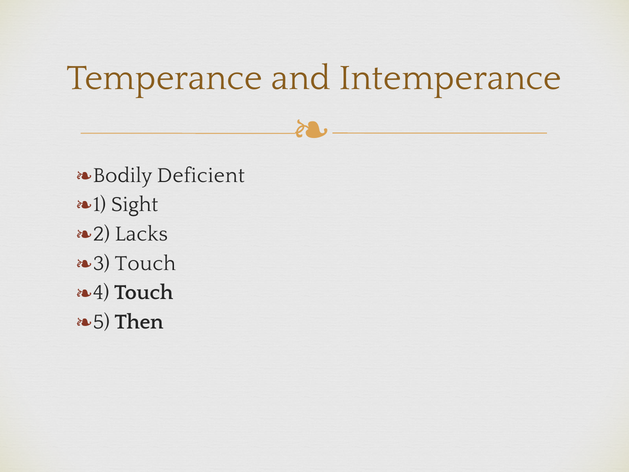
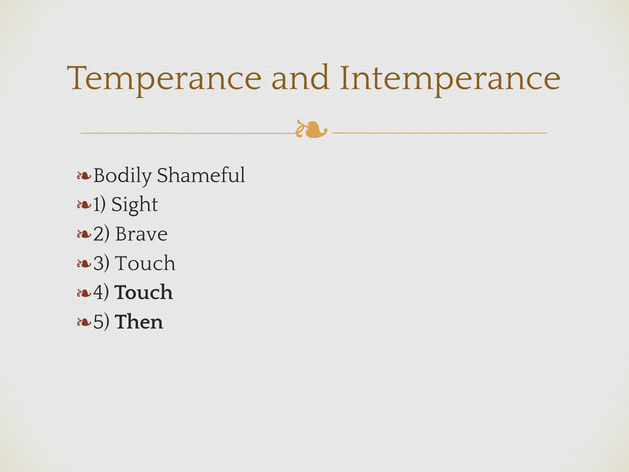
Deficient: Deficient -> Shameful
Lacks: Lacks -> Brave
